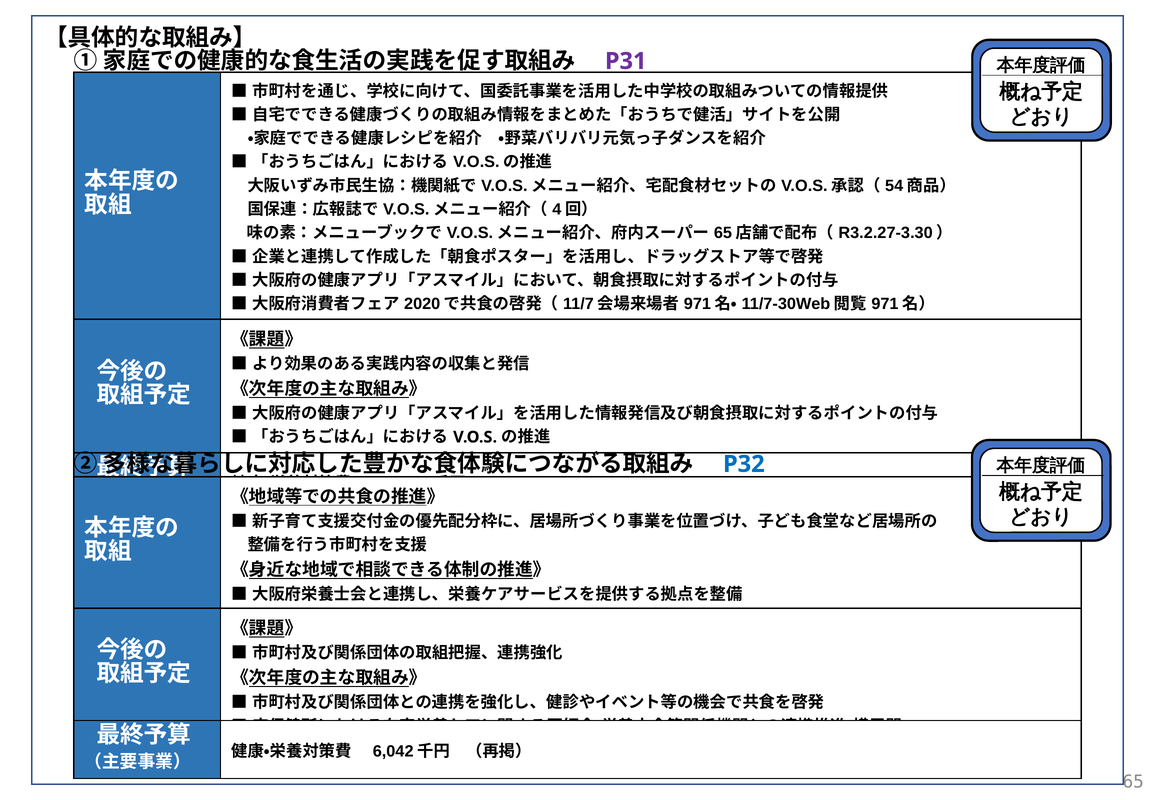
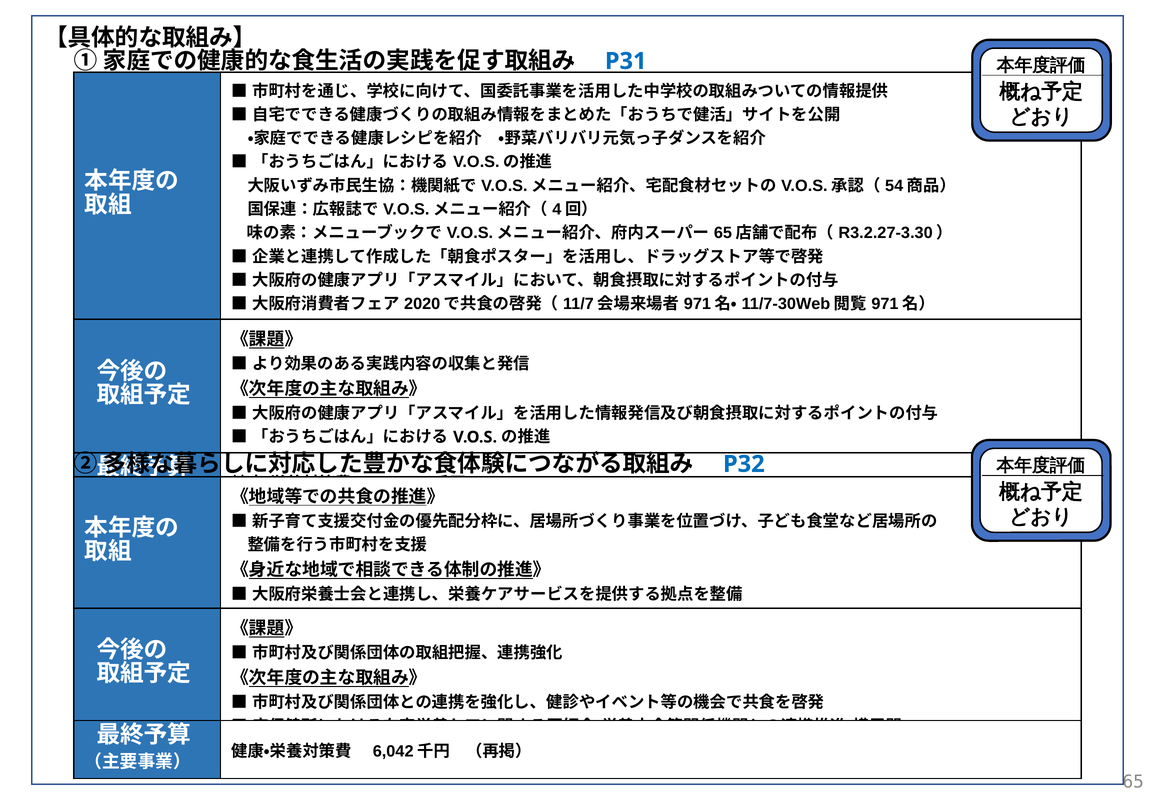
P31 colour: purple -> blue
